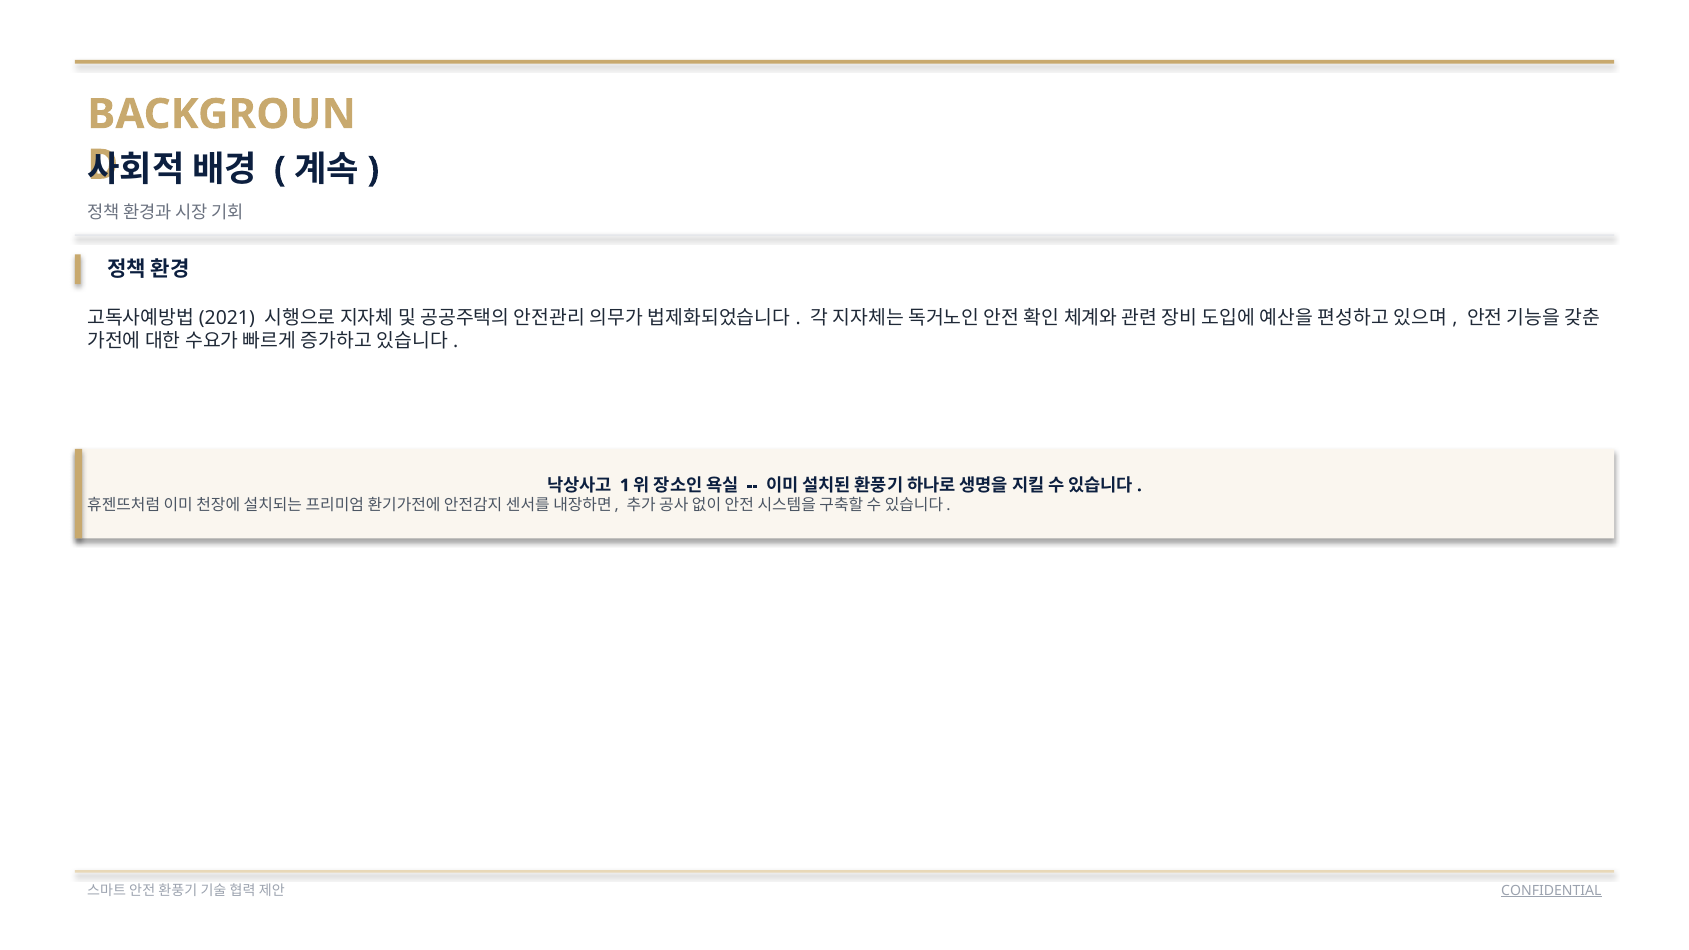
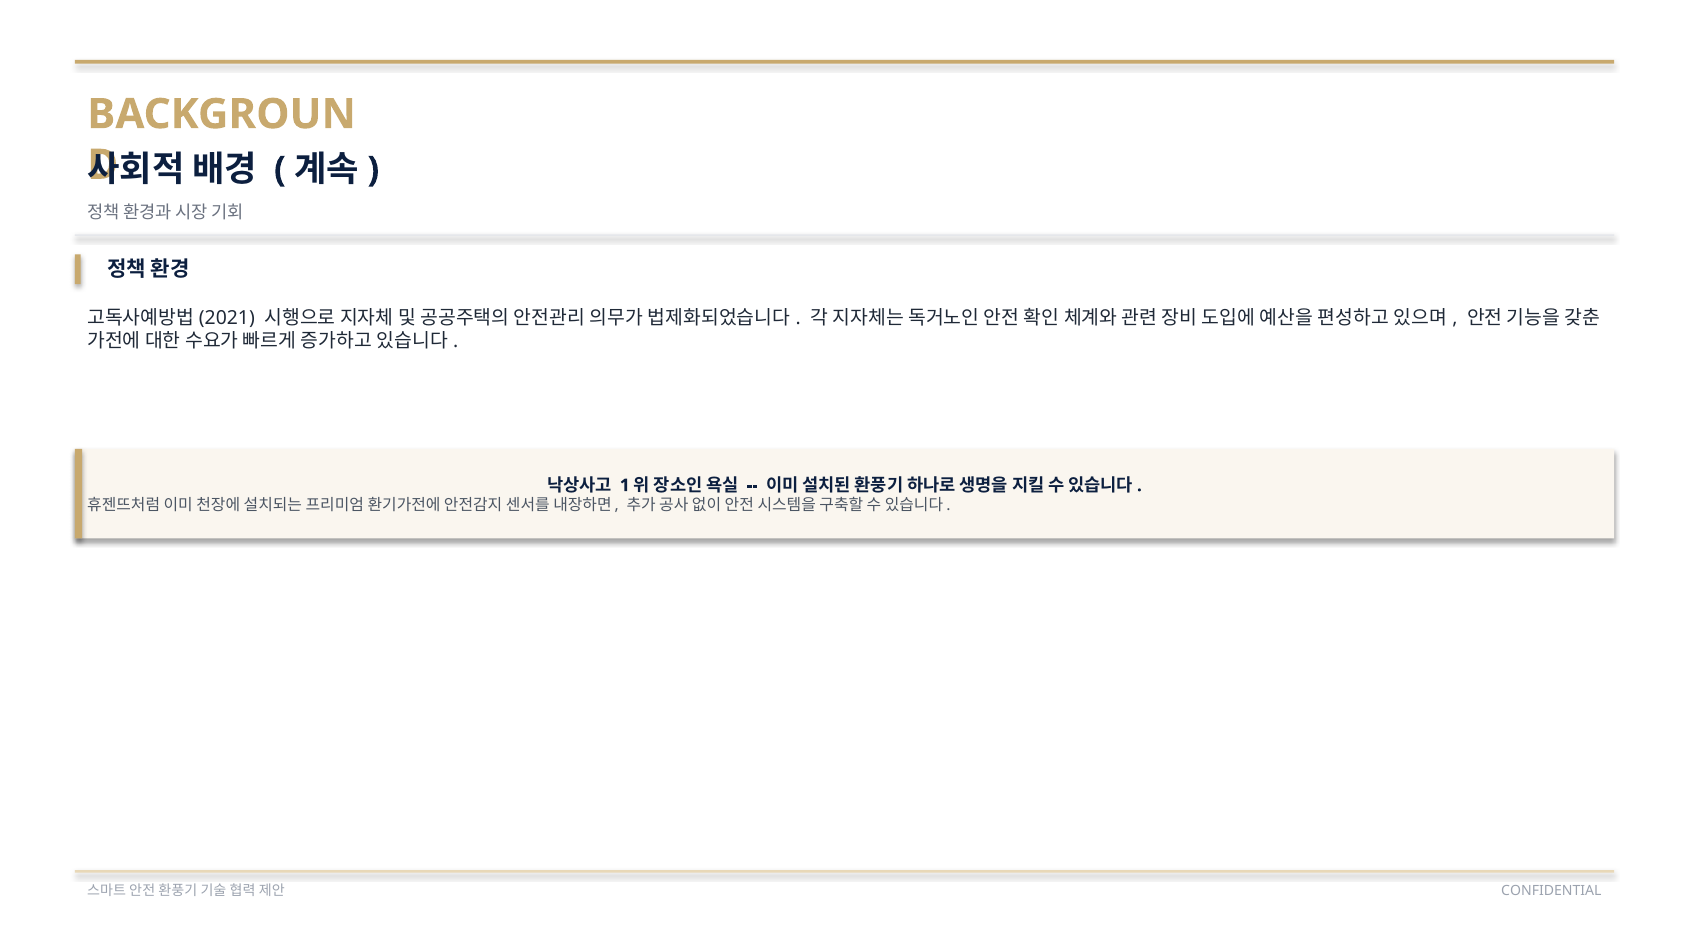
CONFIDENTIAL underline: present -> none
